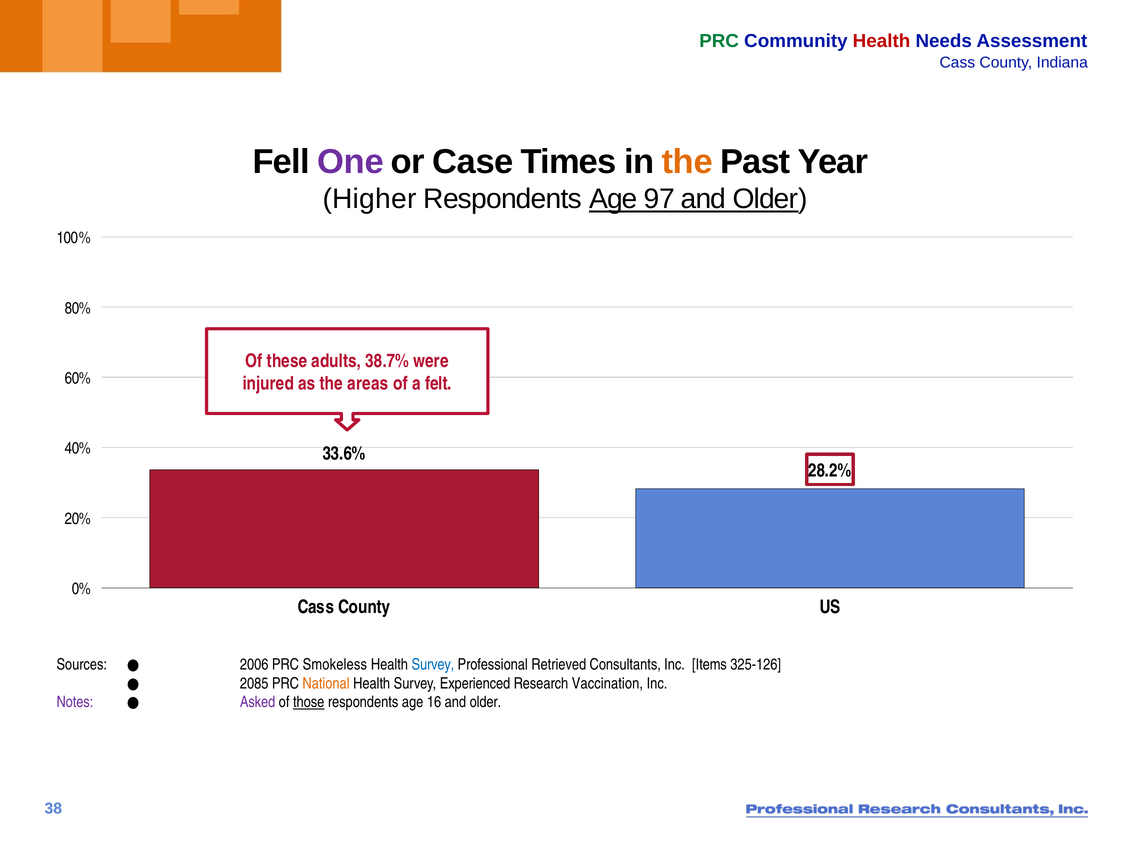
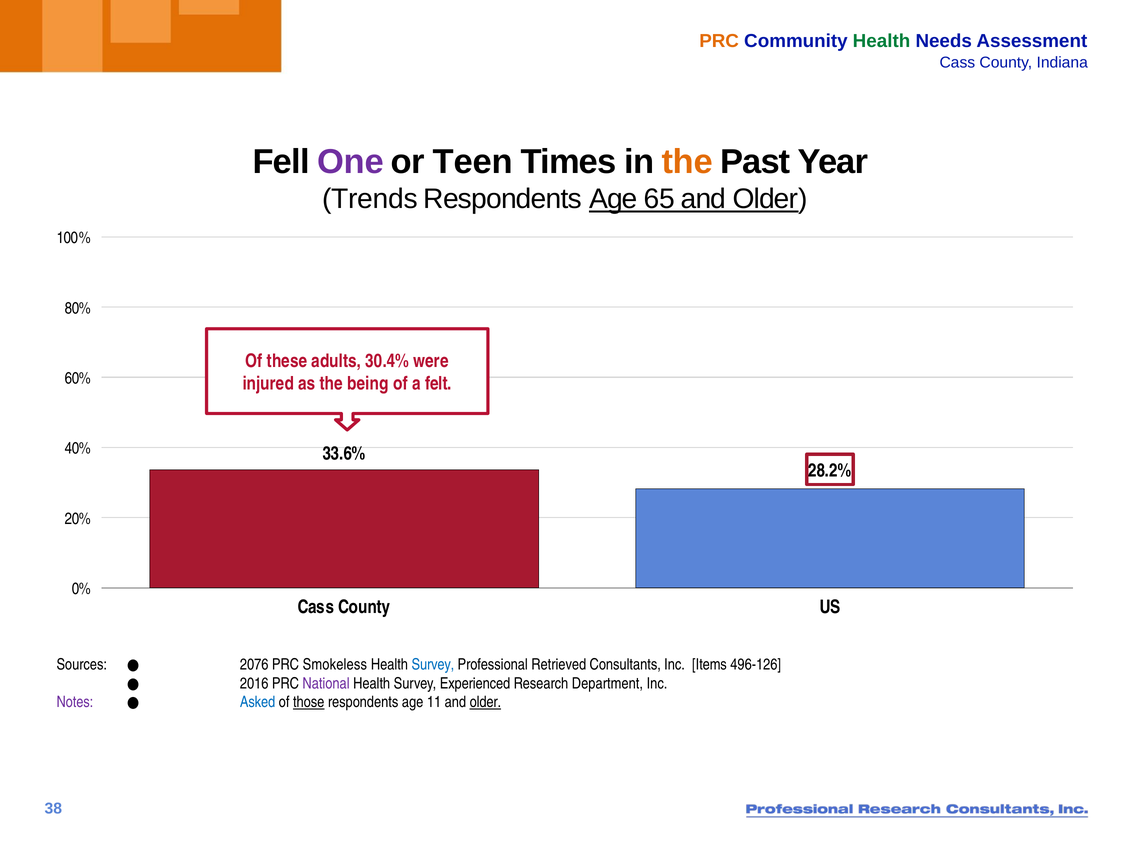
PRC at (719, 41) colour: green -> orange
Health at (882, 41) colour: red -> green
Case: Case -> Teen
Higher: Higher -> Trends
97: 97 -> 65
38.7%: 38.7% -> 30.4%
areas: areas -> being
2006: 2006 -> 2076
325-126: 325-126 -> 496-126
2085: 2085 -> 2016
National colour: orange -> purple
Vaccination: Vaccination -> Department
Asked colour: purple -> blue
16: 16 -> 11
older at (485, 703) underline: none -> present
